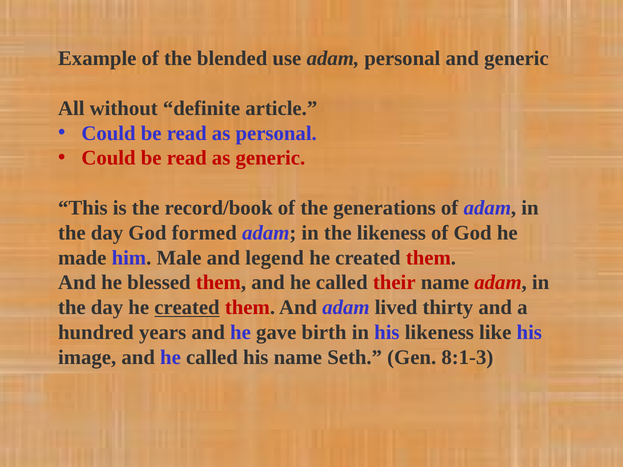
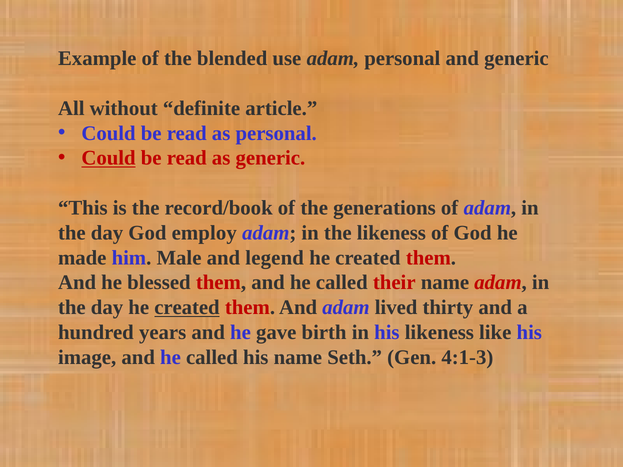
Could at (109, 158) underline: none -> present
formed: formed -> employ
8:1-3: 8:1-3 -> 4:1-3
